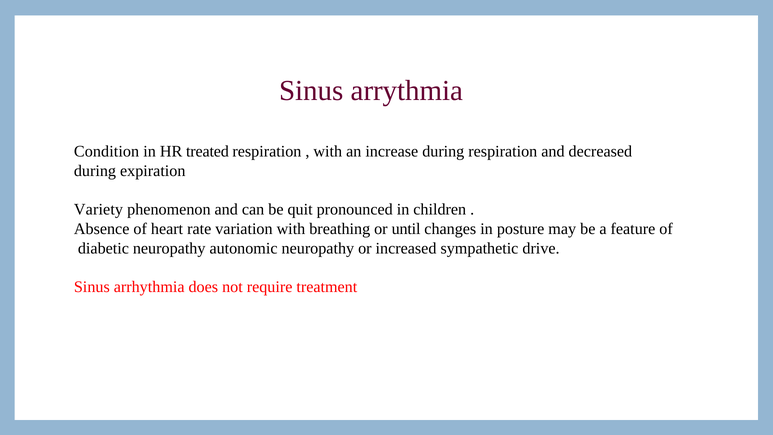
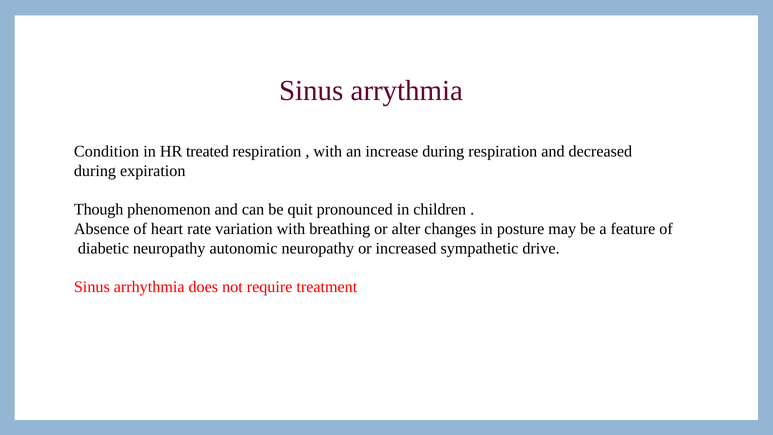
Variety: Variety -> Though
until: until -> alter
